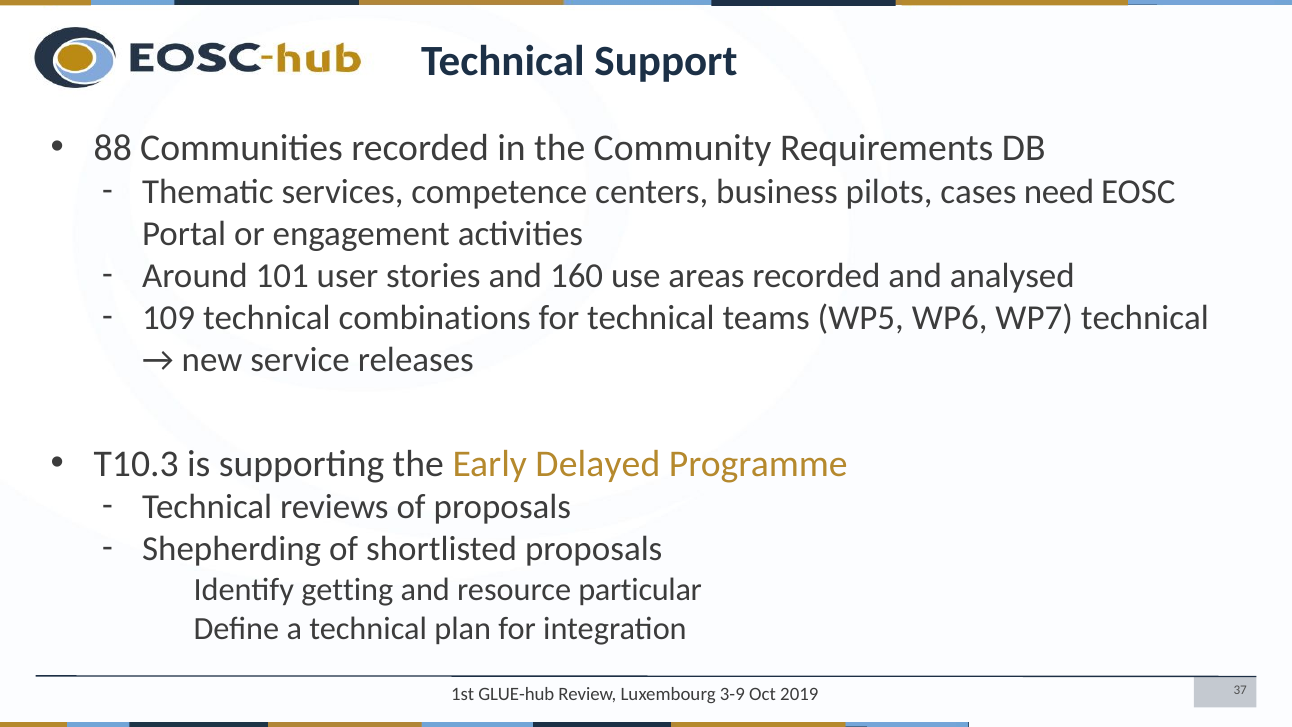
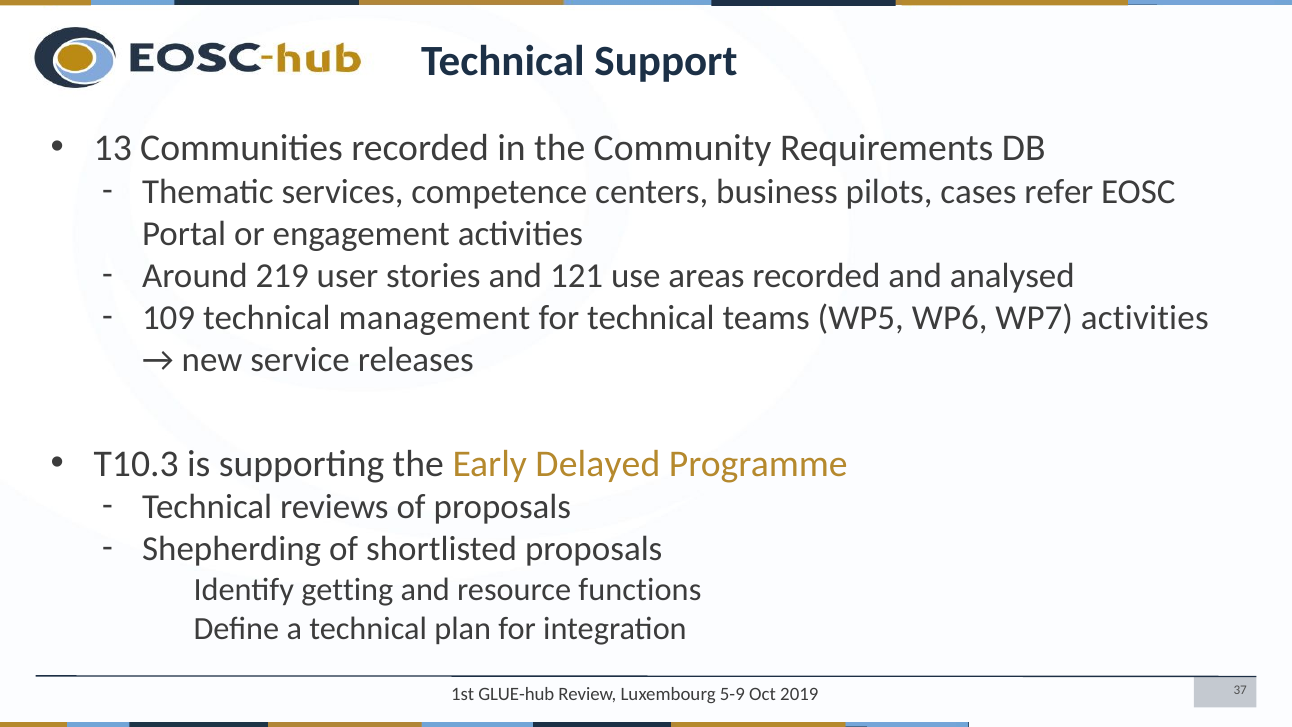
88: 88 -> 13
need: need -> refer
101: 101 -> 219
160: 160 -> 121
combinations: combinations -> management
WP7 technical: technical -> activities
particular: particular -> functions
3-9: 3-9 -> 5-9
